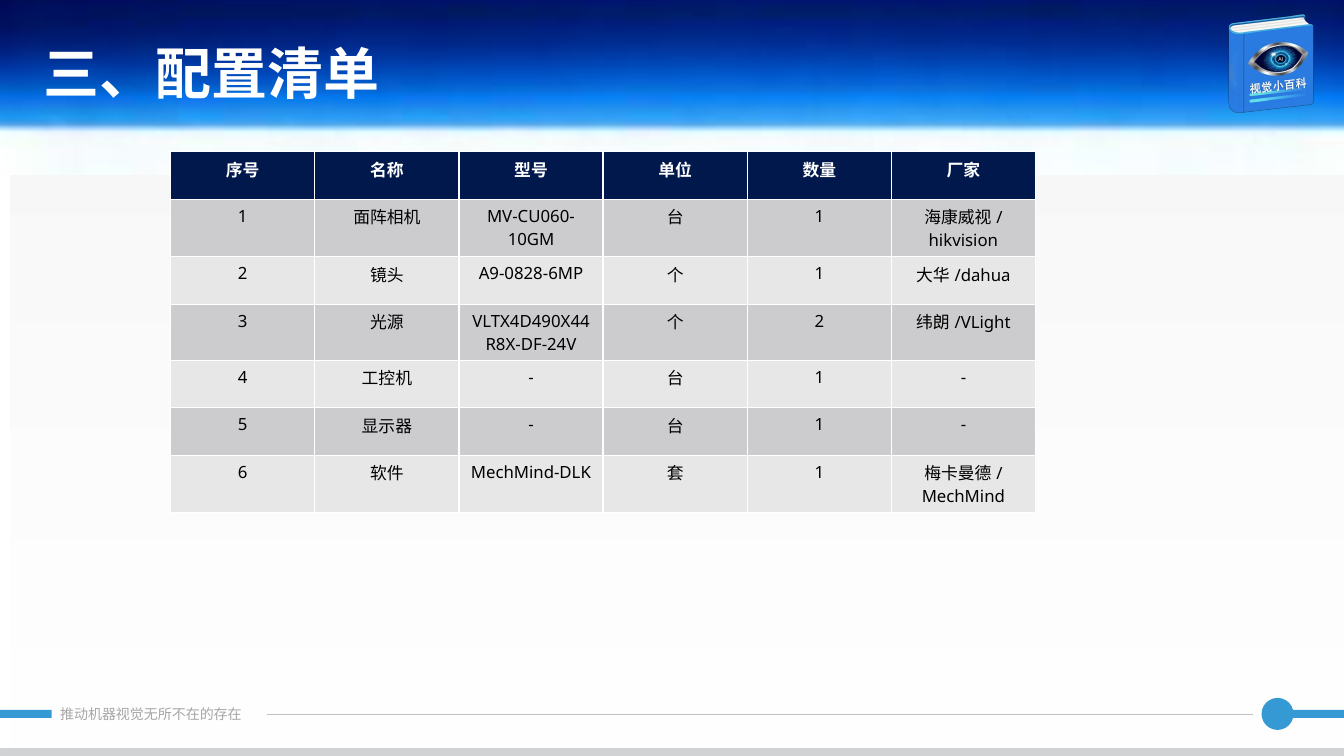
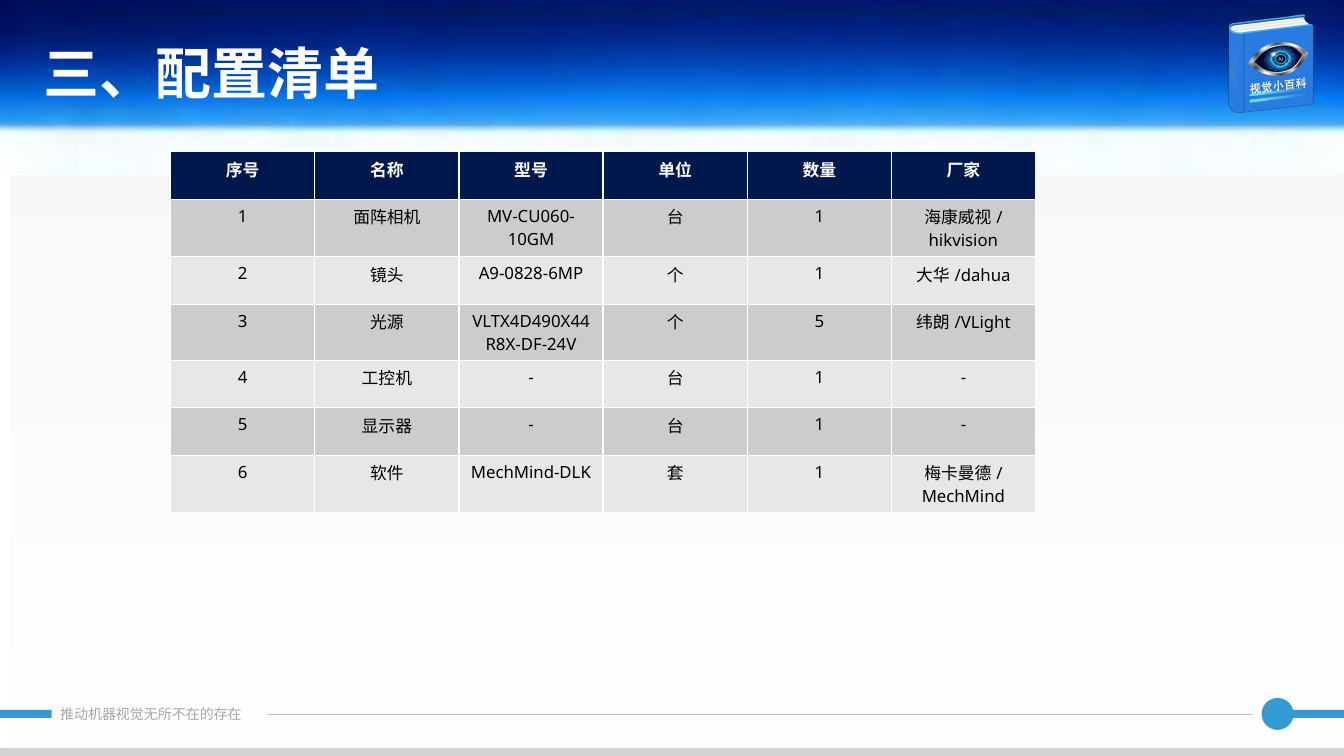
2 at (819, 322): 2 -> 5
